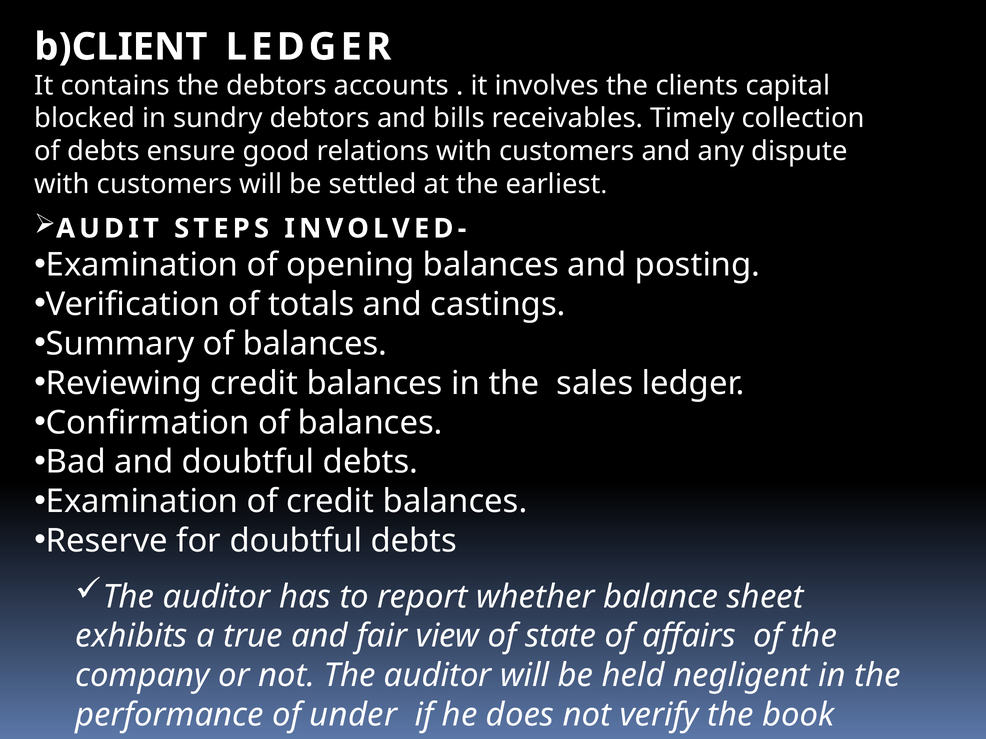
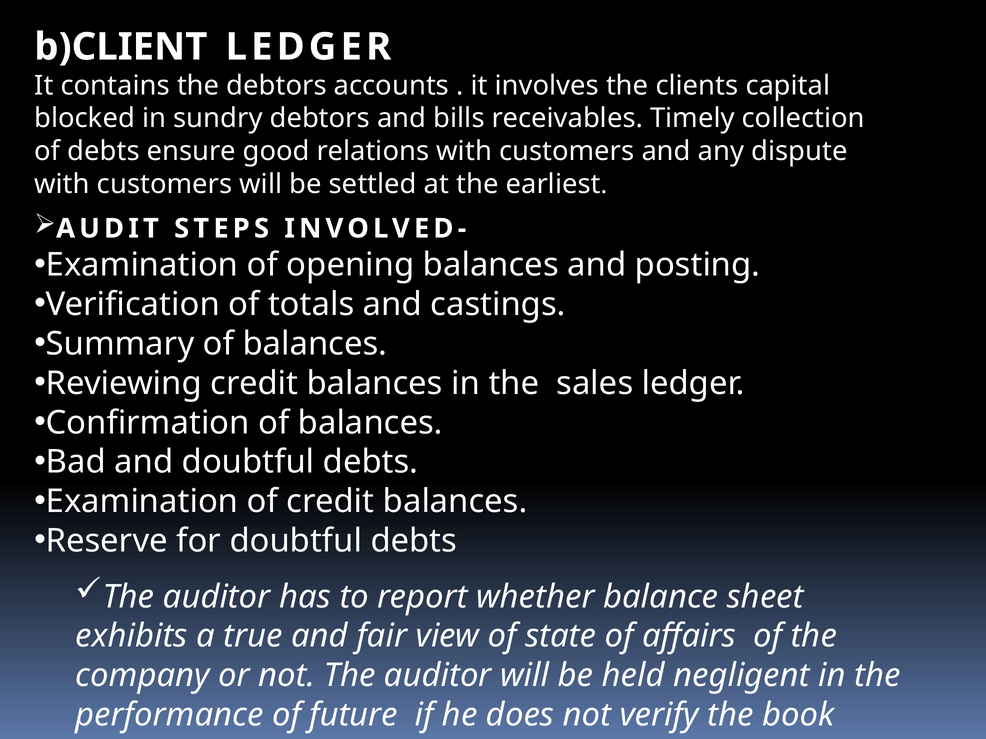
under: under -> future
